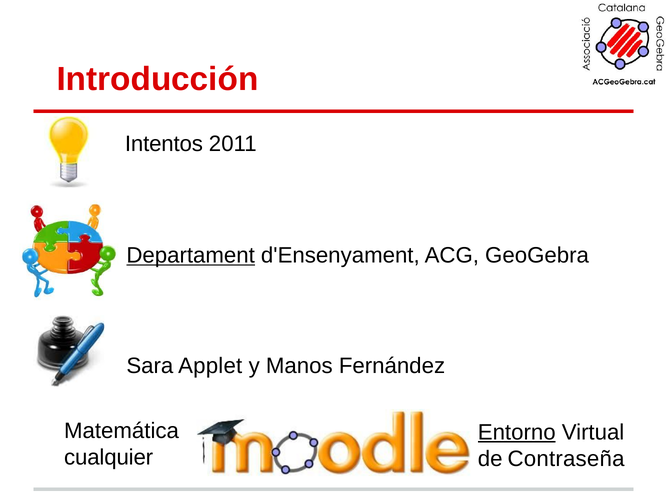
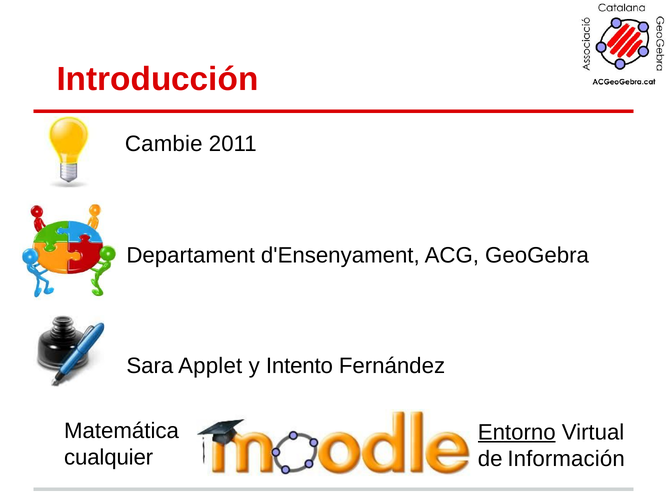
Intentos: Intentos -> Cambie
Departament underline: present -> none
Manos: Manos -> Intento
Contraseña: Contraseña -> Información
